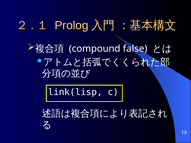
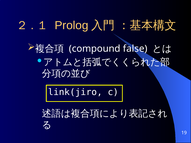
link(lisp: link(lisp -> link(jiro
